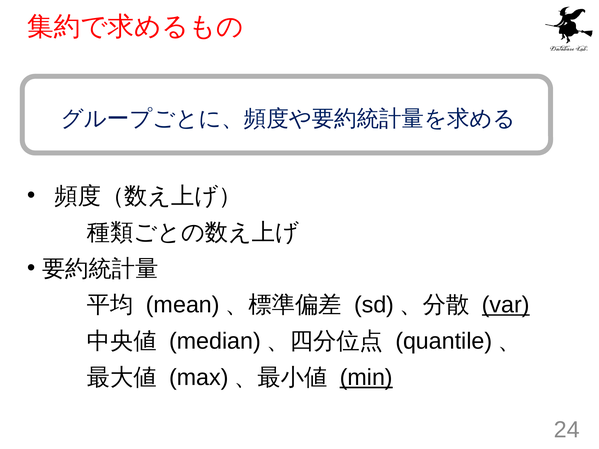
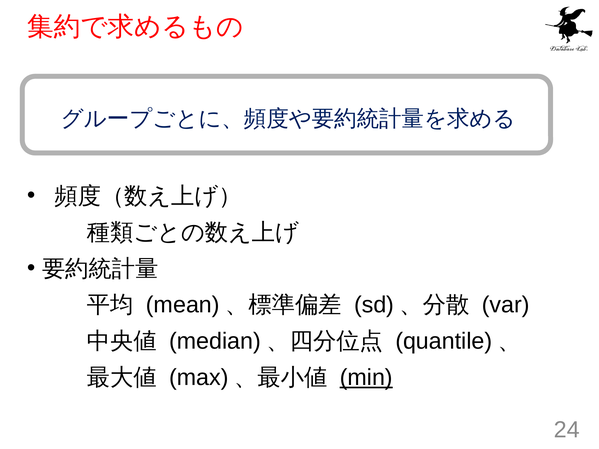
var underline: present -> none
